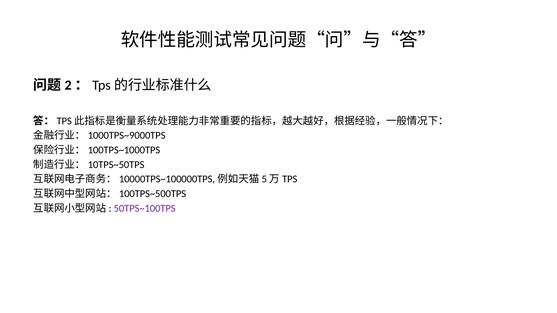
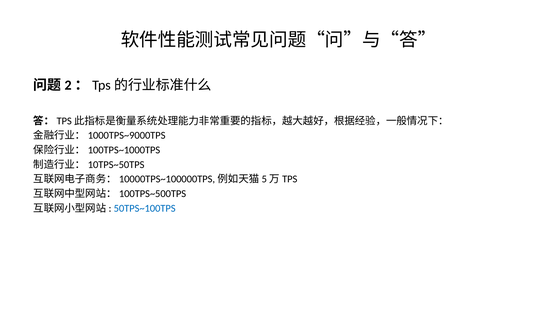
50TPS~100TPS colour: purple -> blue
